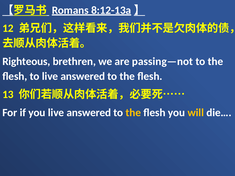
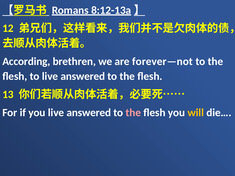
Righteous: Righteous -> According
passing—not: passing—not -> forever—not
the at (133, 113) colour: yellow -> pink
